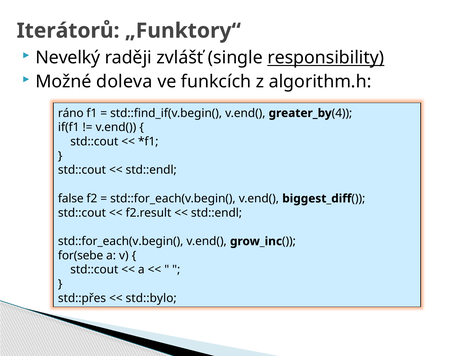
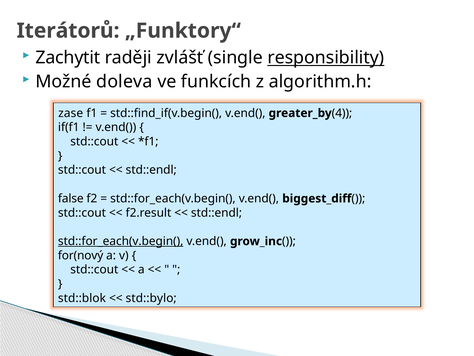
Nevelký: Nevelký -> Zachytit
ráno: ráno -> zase
std::for_each(v.begin( at (121, 241) underline: none -> present
for(sebe: for(sebe -> for(nový
std::přes: std::přes -> std::blok
